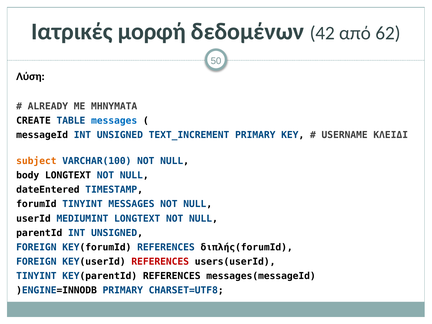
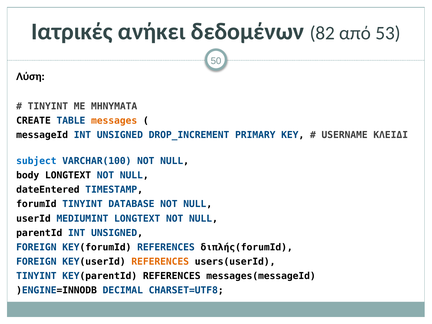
μορφή: μορφή -> ανήκει
42: 42 -> 82
62: 62 -> 53
ALREADY at (48, 106): ALREADY -> TINYΙΝΤ
messages at (114, 121) colour: blue -> orange
ΤΕΧΤ_INCREMENT: ΤΕΧΤ_INCREMENT -> DROP_INCREMENT
subject colour: orange -> blue
TINYINT MESSAGES: MESSAGES -> DATABASE
REFERENCES at (160, 262) colour: red -> orange
)ENGINE=INNODB PRIMARY: PRIMARY -> DECIMAL
